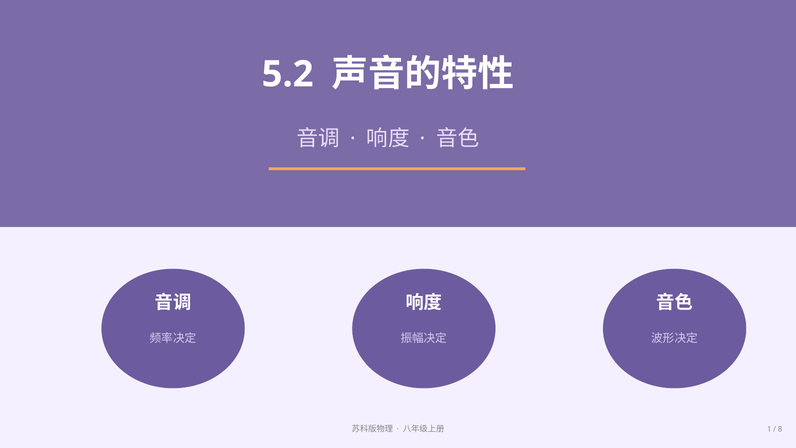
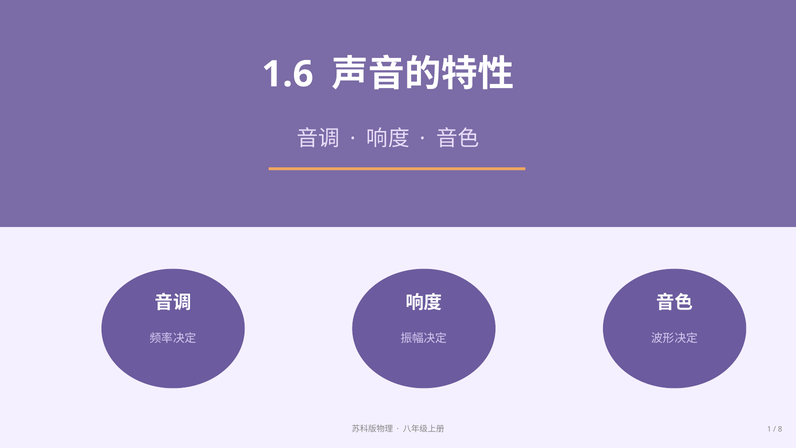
5.2: 5.2 -> 1.6
